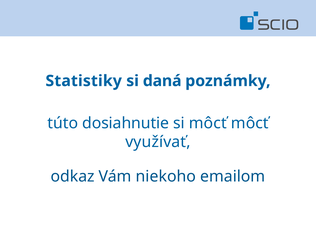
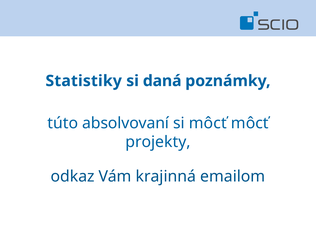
dosiahnutie: dosiahnutie -> absolvovaní
využívať: využívať -> projekty
niekoho: niekoho -> krajinná
